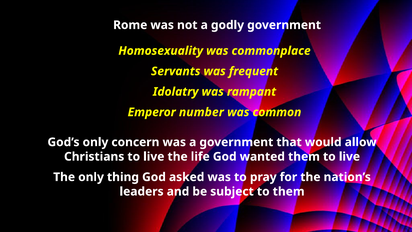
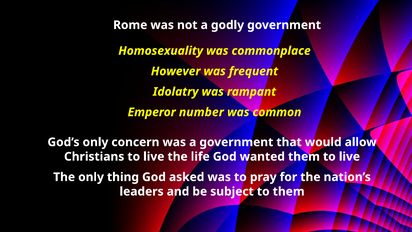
Servants: Servants -> However
